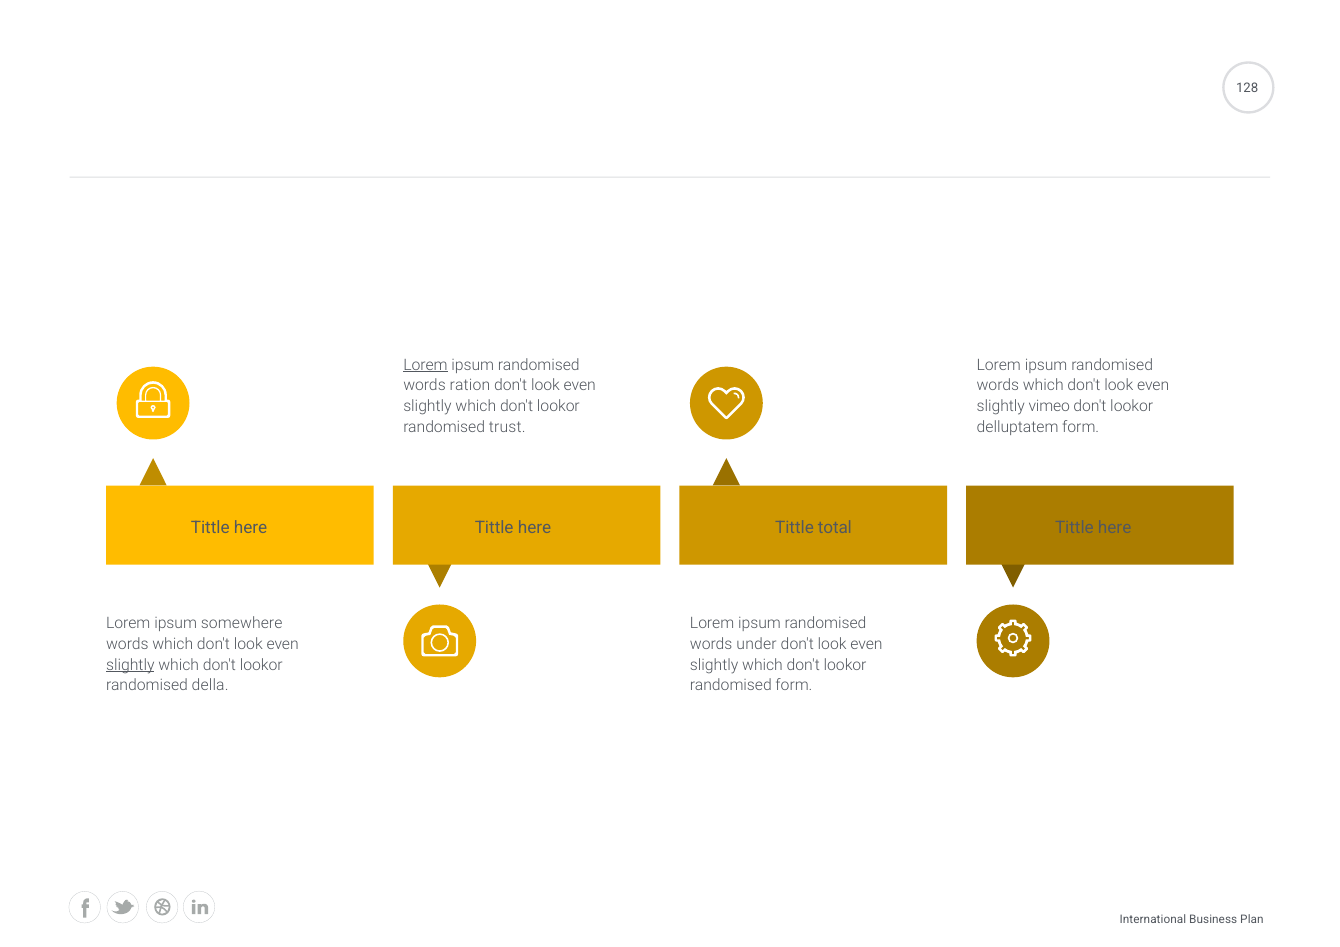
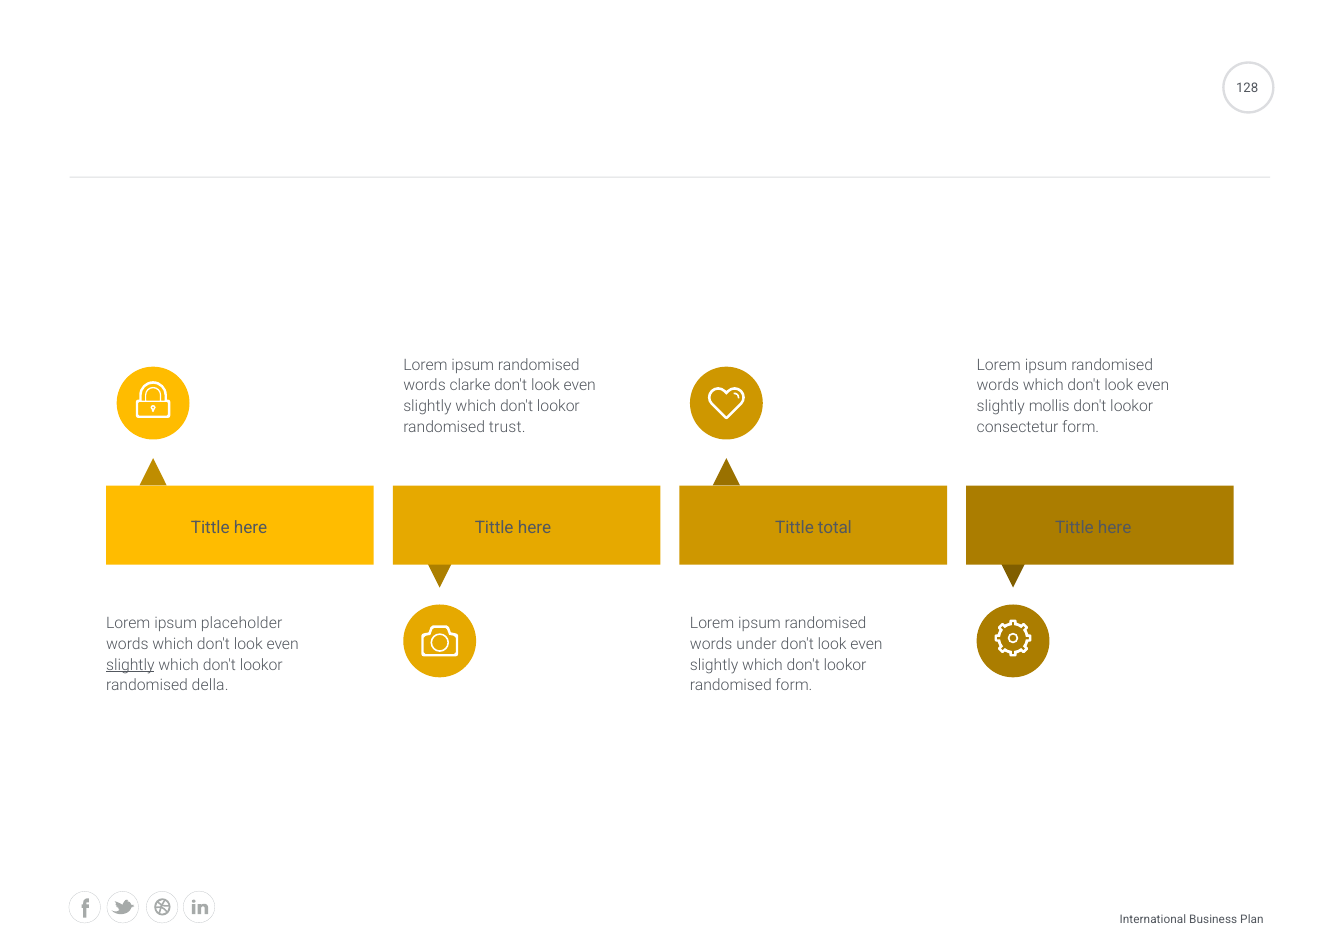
Lorem at (425, 365) underline: present -> none
ration: ration -> clarke
vimeo: vimeo -> mollis
delluptatem: delluptatem -> consectetur
somewhere: somewhere -> placeholder
